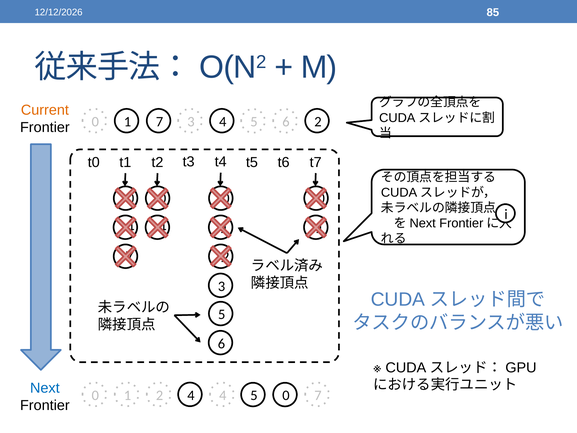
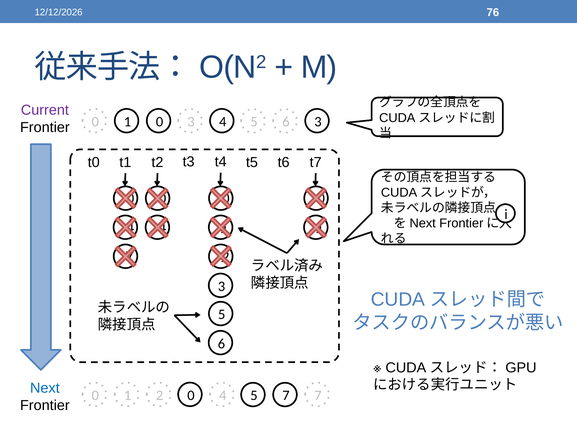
85: 85 -> 76
Current colour: orange -> purple
1 7: 7 -> 0
4 2: 2 -> 3
0 4: 4 -> 0
5 0: 0 -> 7
